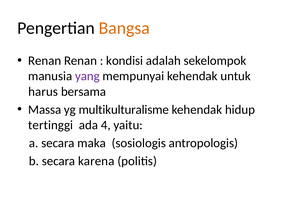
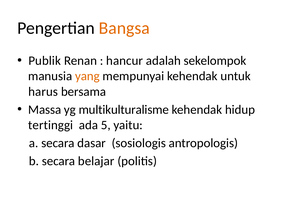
Renan at (45, 61): Renan -> Publik
kondisi: kondisi -> hancur
yang colour: purple -> orange
4: 4 -> 5
maka: maka -> dasar
karena: karena -> belajar
